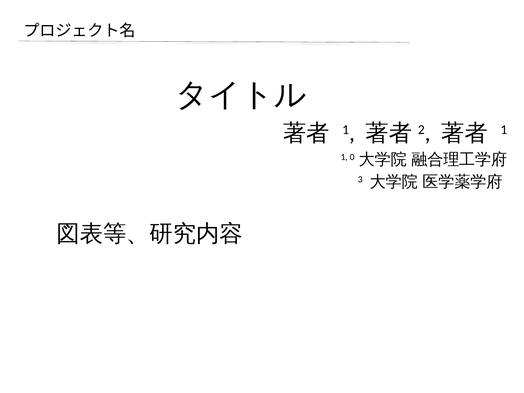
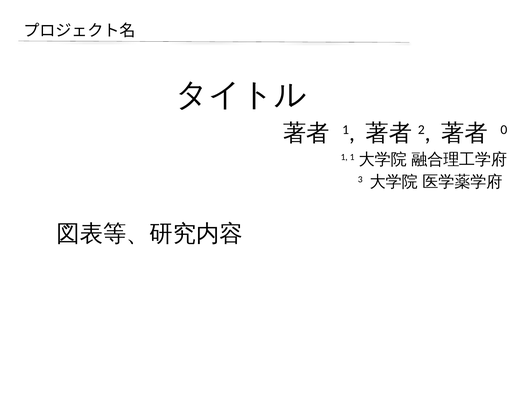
1 at (504, 130): 1 -> 0
1 0: 0 -> 1
